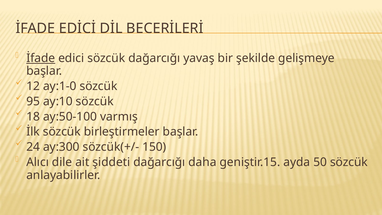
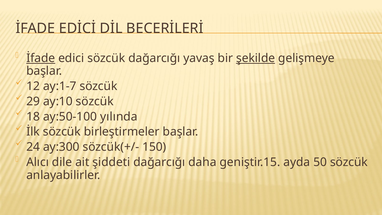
şekilde underline: none -> present
ay:1-0: ay:1-0 -> ay:1-7
95: 95 -> 29
varmış: varmış -> yılında
